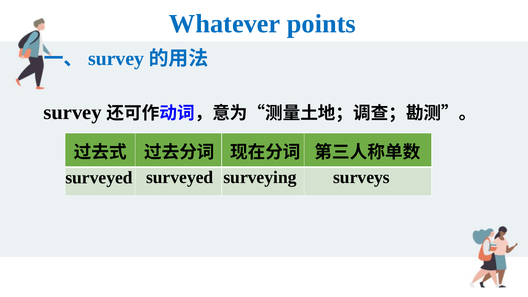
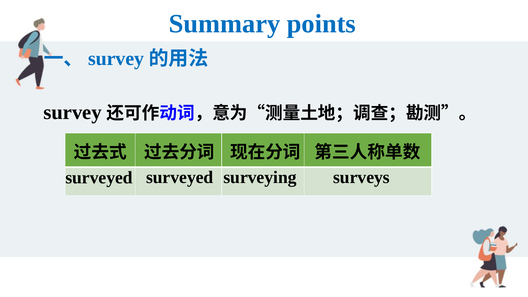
Whatever: Whatever -> Summary
